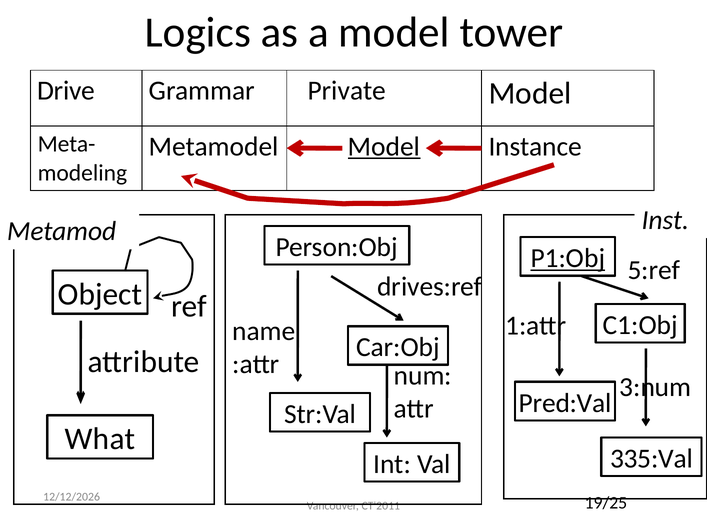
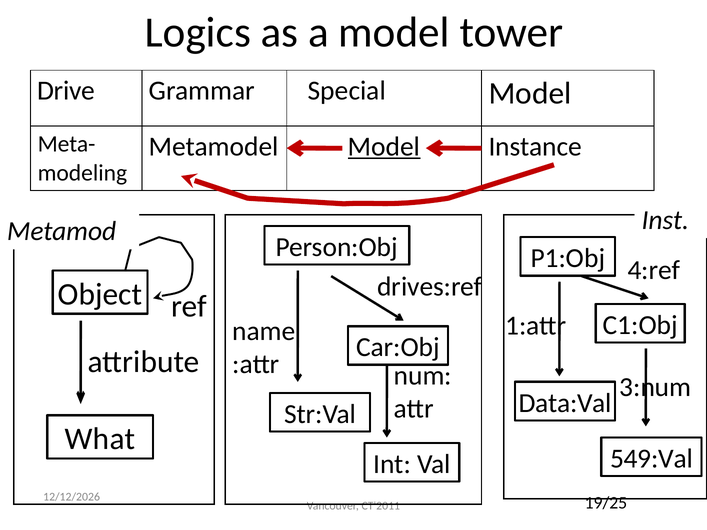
Private: Private -> Special
P1:Obj underline: present -> none
5:ref: 5:ref -> 4:ref
Pred:Val: Pred:Val -> Data:Val
335:Val: 335:Val -> 549:Val
